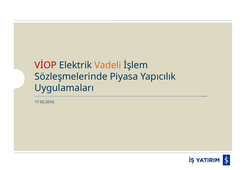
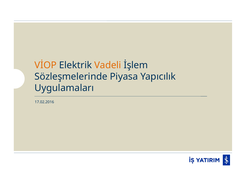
VİOP colour: red -> orange
